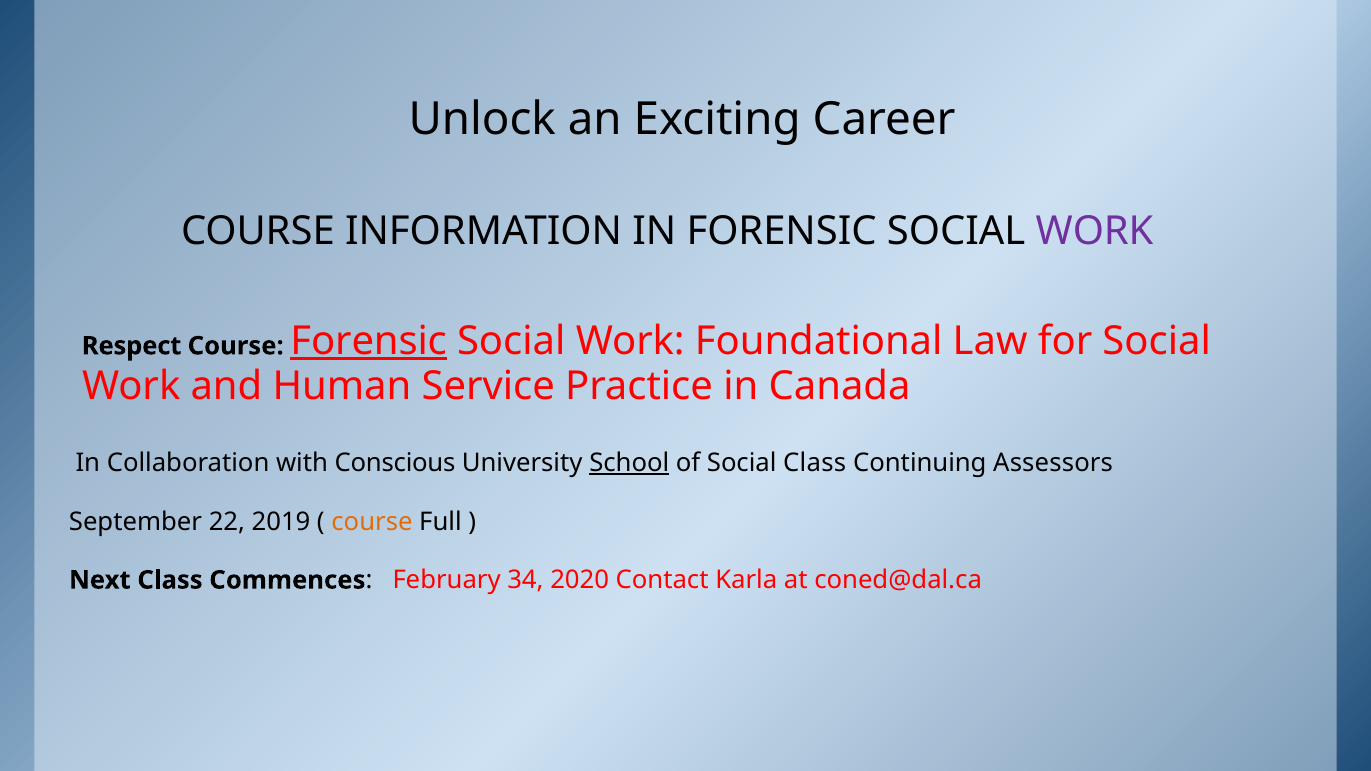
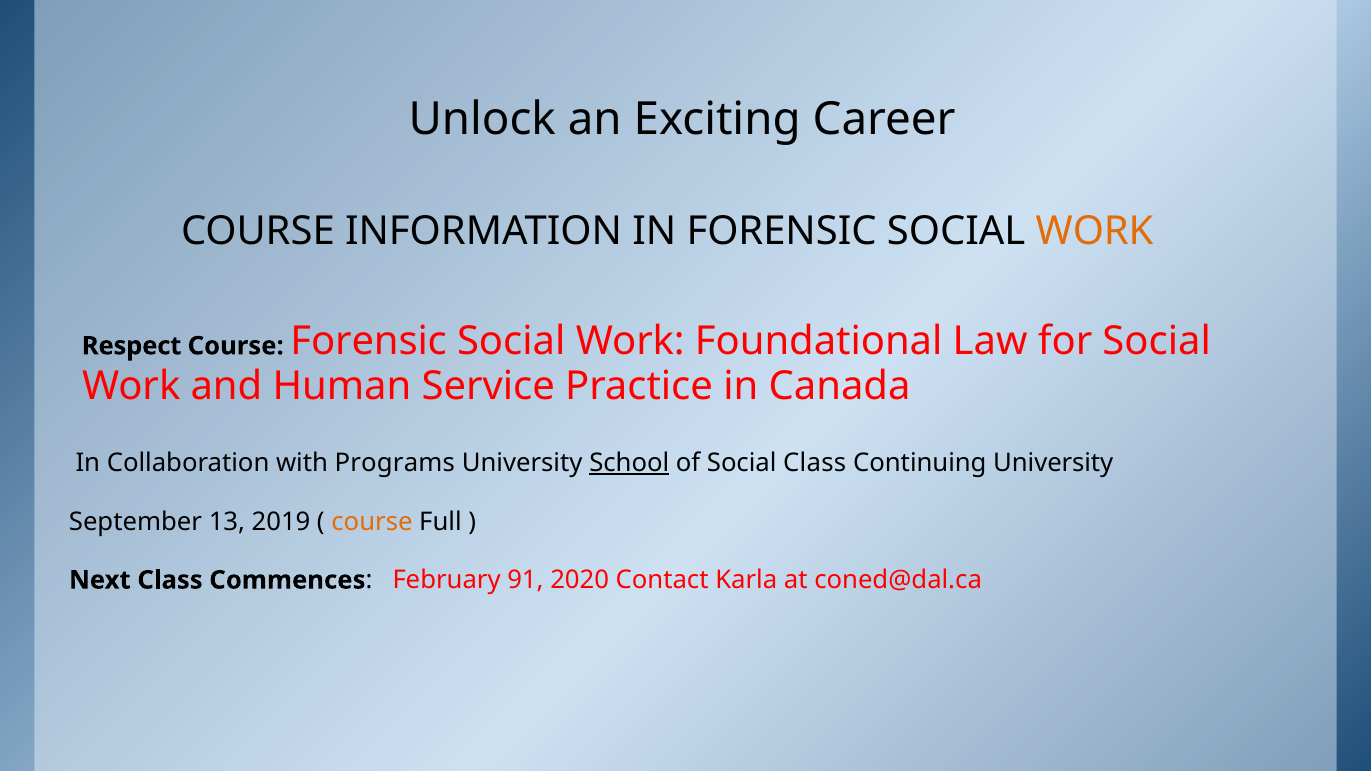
WORK at (1095, 232) colour: purple -> orange
Forensic at (369, 341) underline: present -> none
Conscious: Conscious -> Programs
Continuing Assessors: Assessors -> University
22: 22 -> 13
34: 34 -> 91
